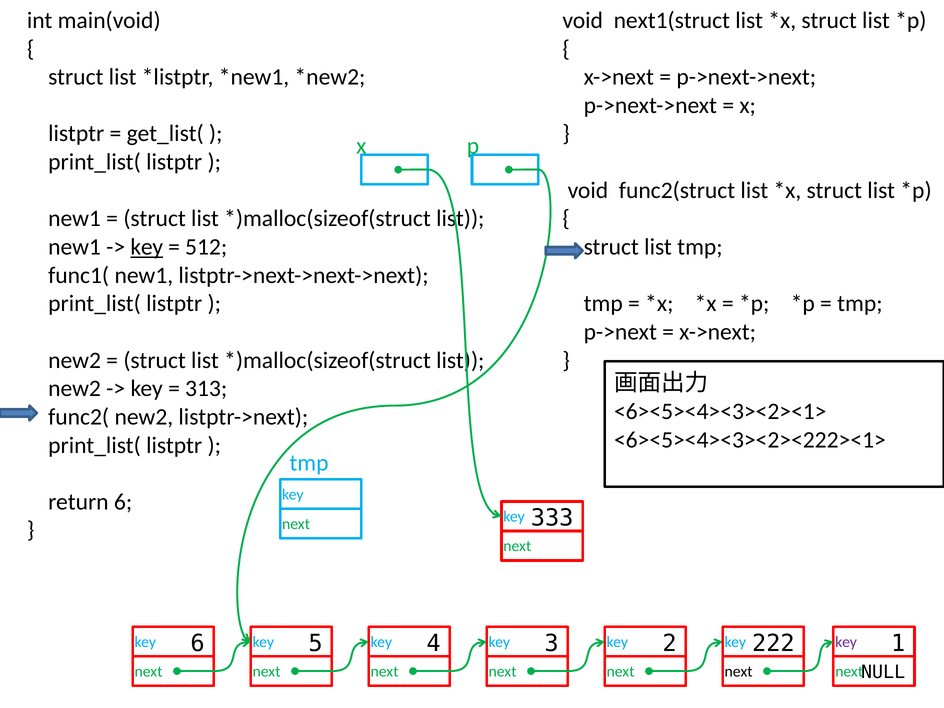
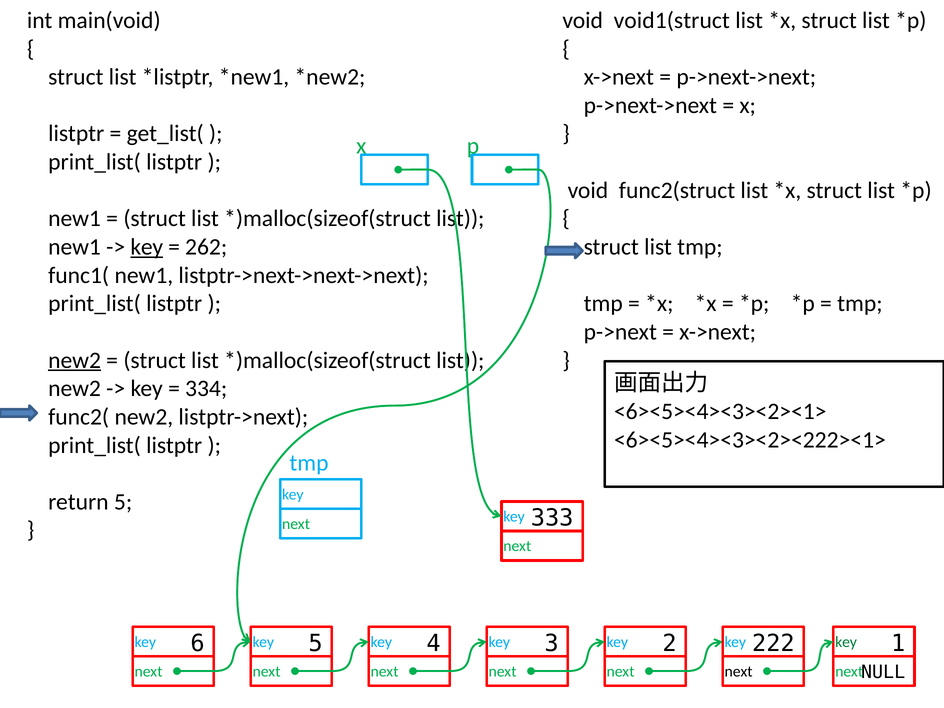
next1(struct: next1(struct -> void1(struct
512: 512 -> 262
new2 at (75, 360) underline: none -> present
313: 313 -> 334
return 6: 6 -> 5
key at (846, 642) colour: purple -> green
